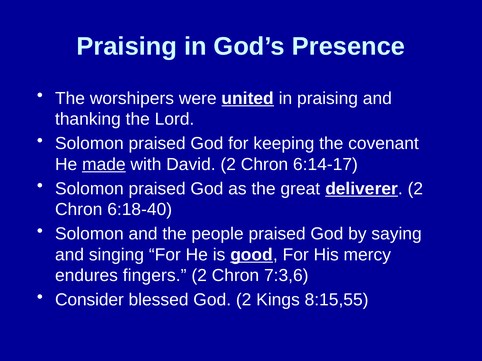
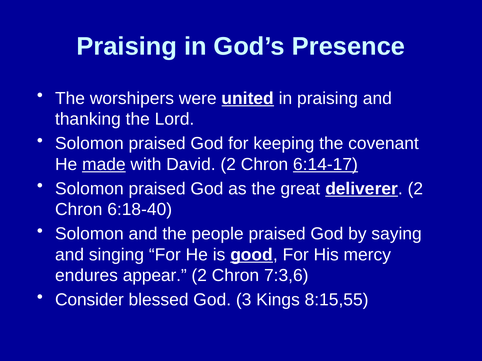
6:14-17 underline: none -> present
fingers: fingers -> appear
God 2: 2 -> 3
